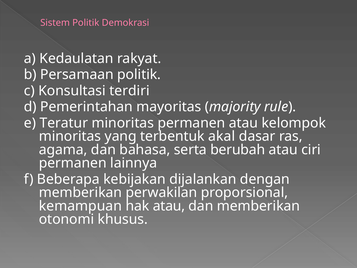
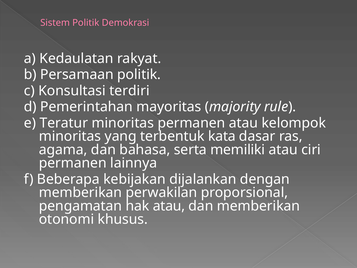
akal: akal -> kata
berubah: berubah -> memiliki
kemampuan: kemampuan -> pengamatan
